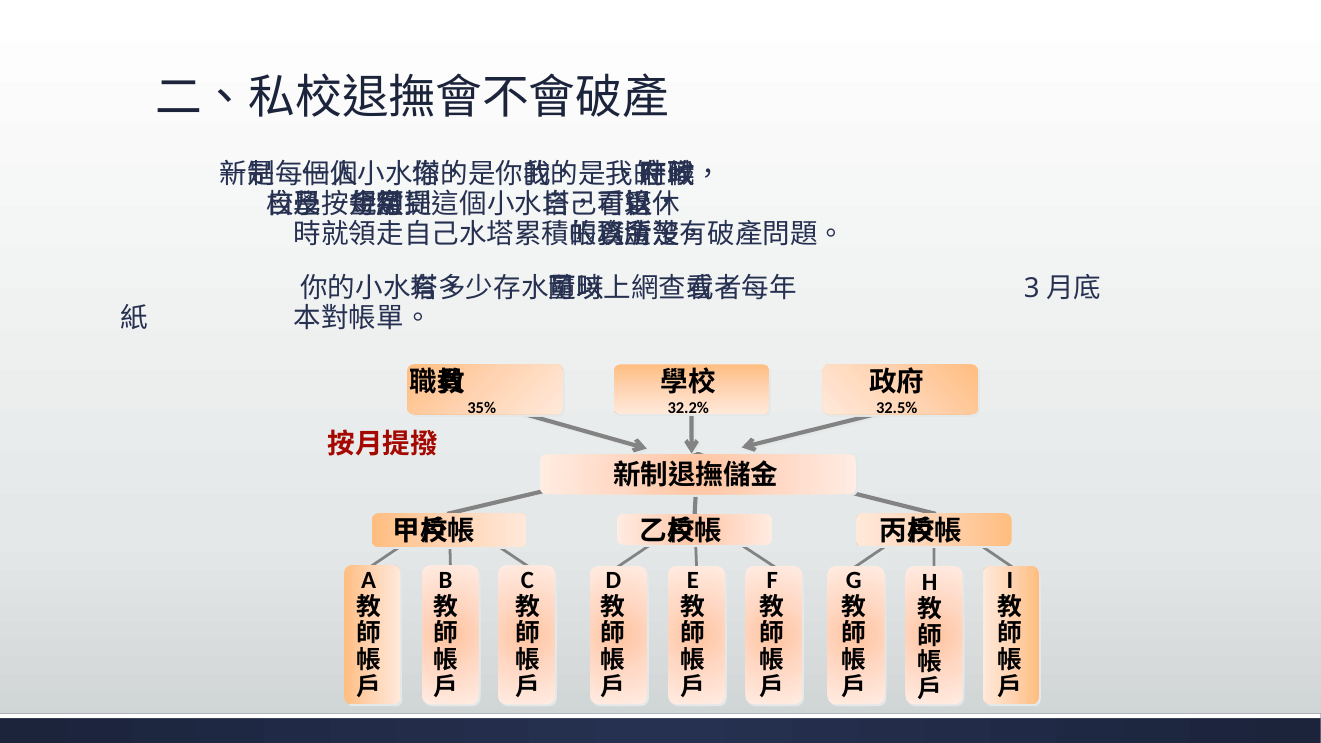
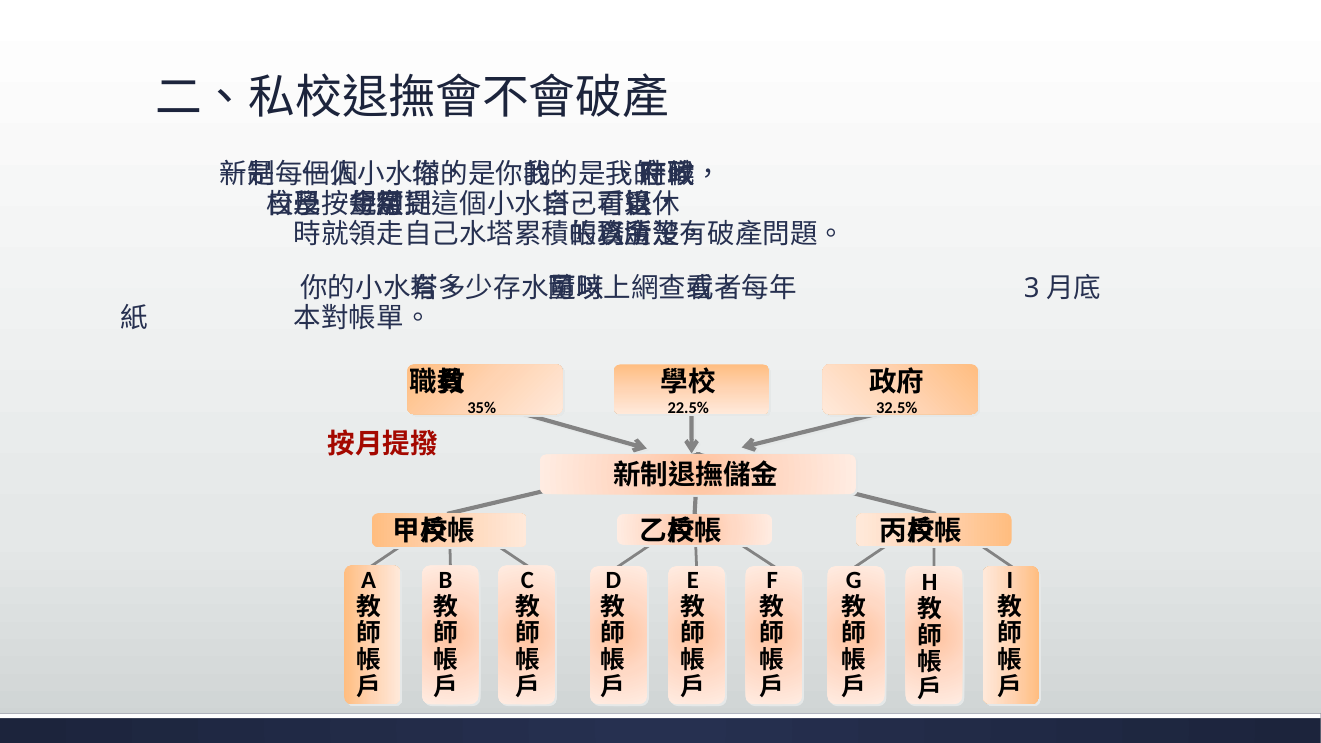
32.2%: 32.2% -> 22.5%
